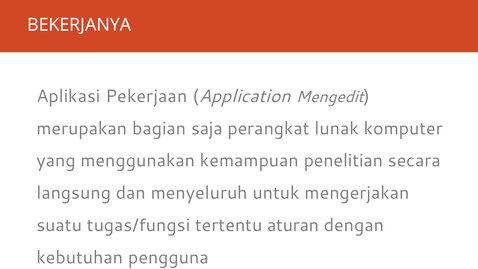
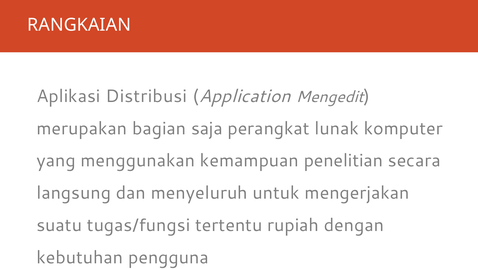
BEKERJANYA: BEKERJANYA -> RANGKAIAN
Pekerjaan: Pekerjaan -> Distribusi
aturan: aturan -> rupiah
